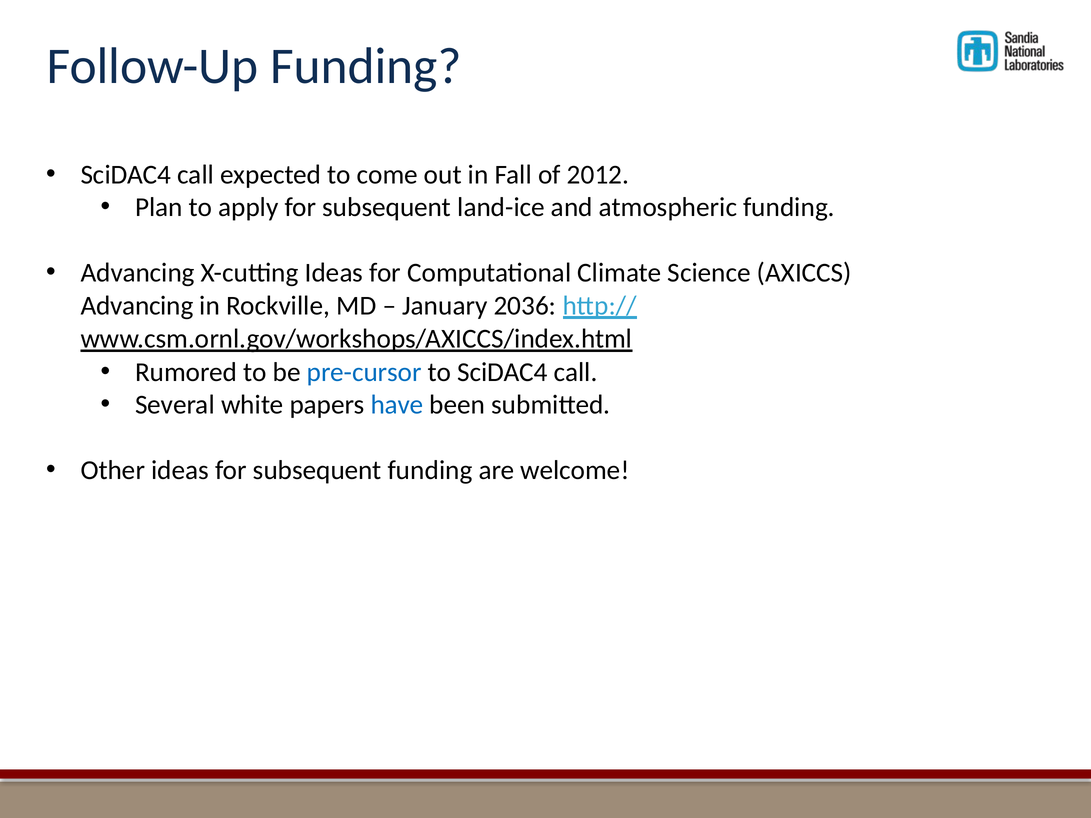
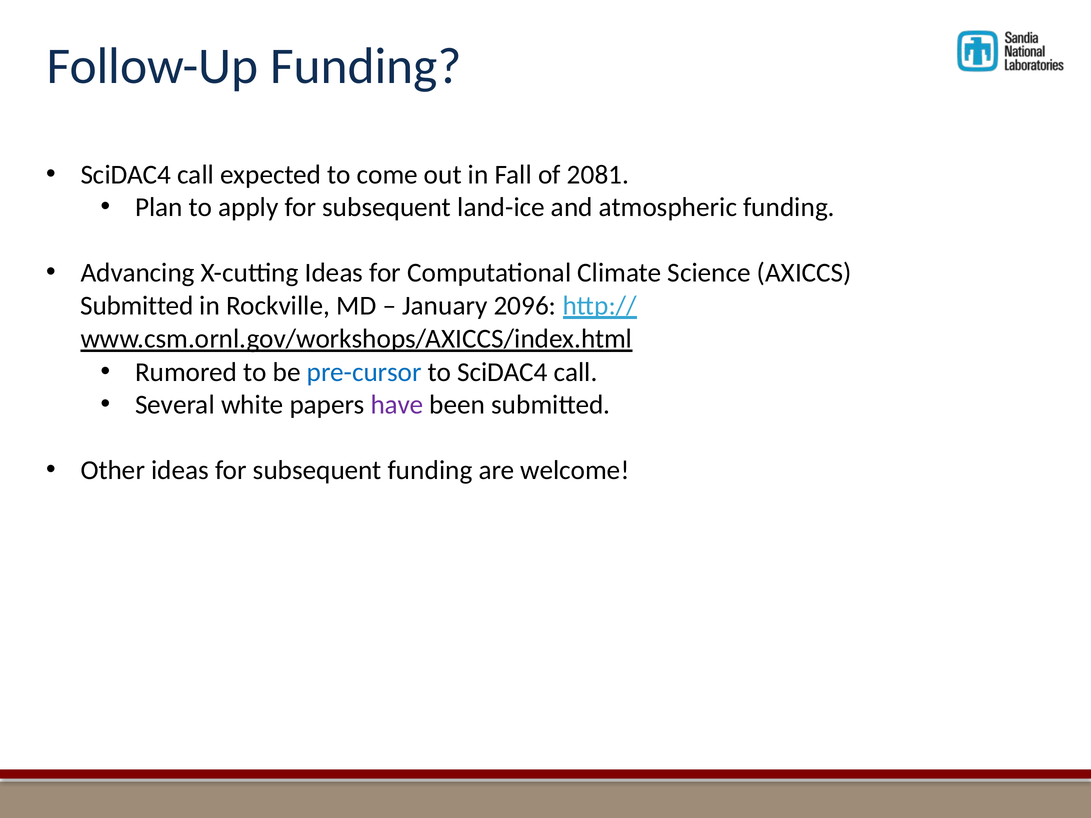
2012: 2012 -> 2081
Advancing at (137, 306): Advancing -> Submitted
2036: 2036 -> 2096
have colour: blue -> purple
